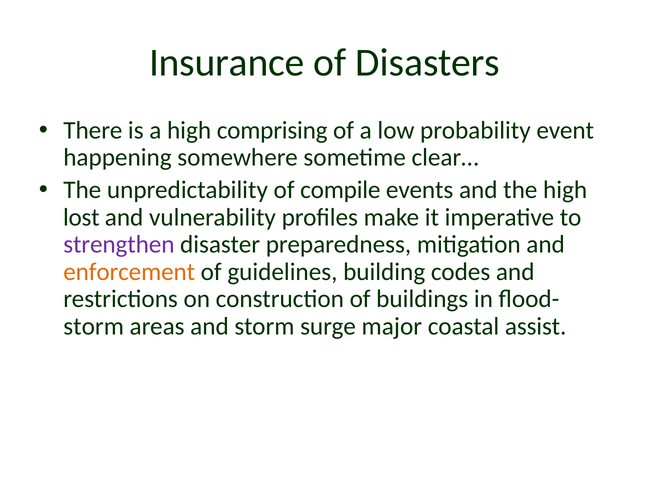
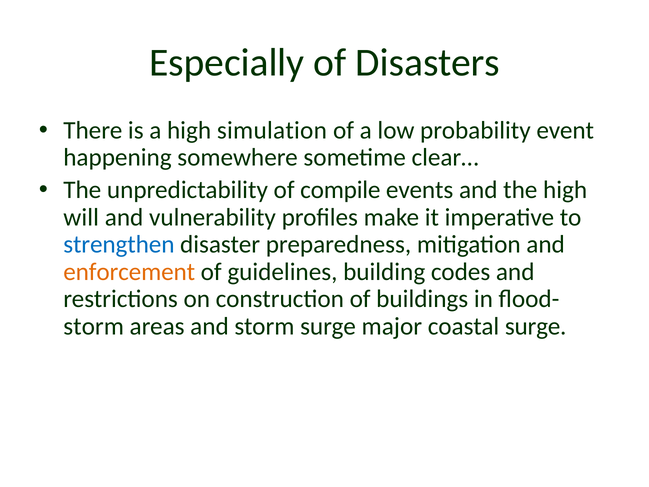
Insurance: Insurance -> Especially
comprising: comprising -> simulation
lost: lost -> will
strengthen colour: purple -> blue
coastal assist: assist -> surge
